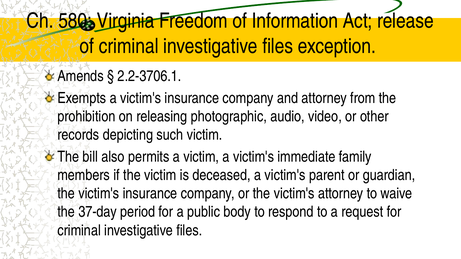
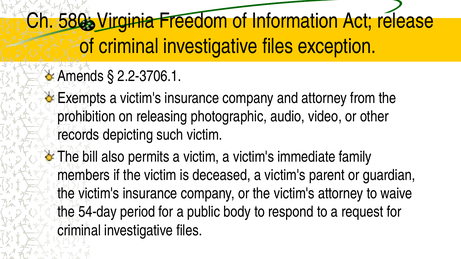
37-day: 37-day -> 54-day
